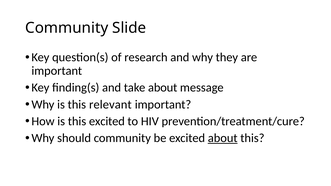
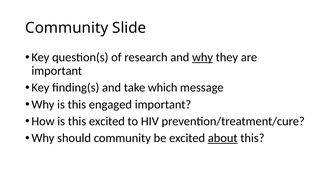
why at (203, 57) underline: none -> present
take about: about -> which
relevant: relevant -> engaged
